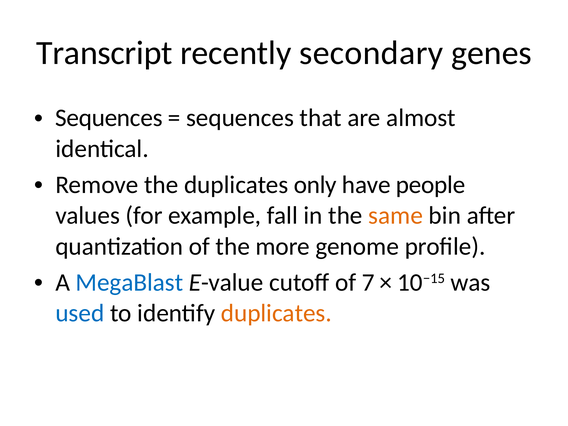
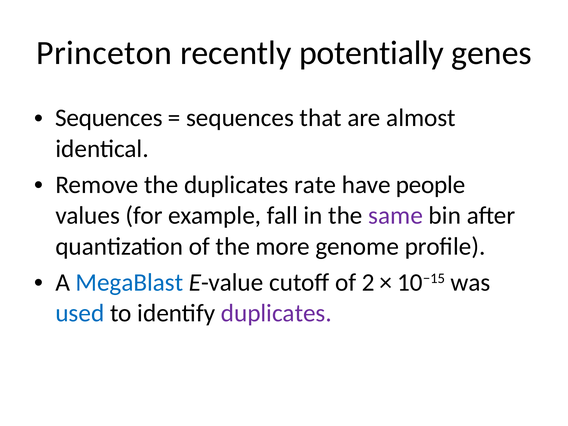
Transcript: Transcript -> Princeton
secondary: secondary -> potentially
only: only -> rate
same colour: orange -> purple
7: 7 -> 2
duplicates at (276, 313) colour: orange -> purple
